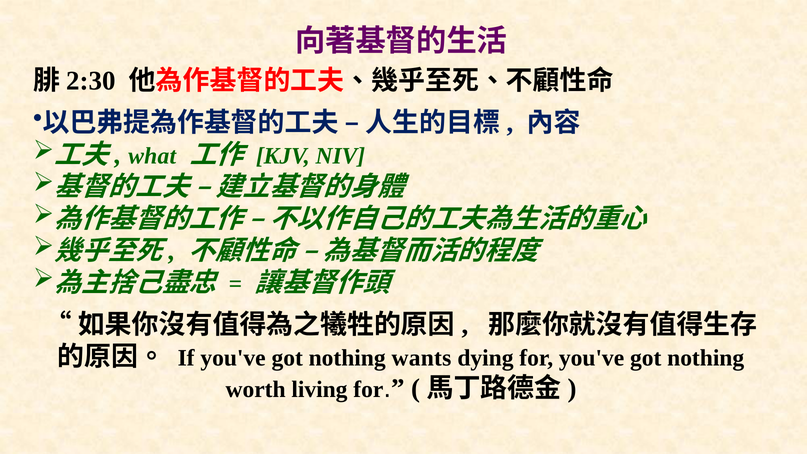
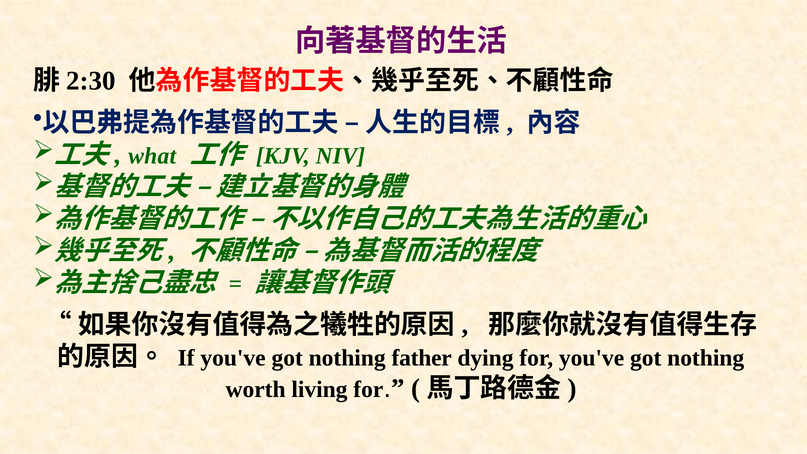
wants: wants -> father
